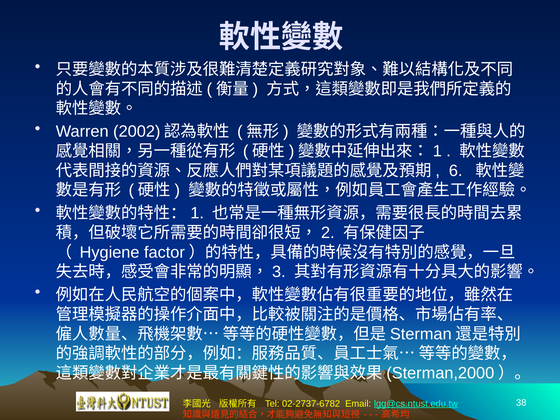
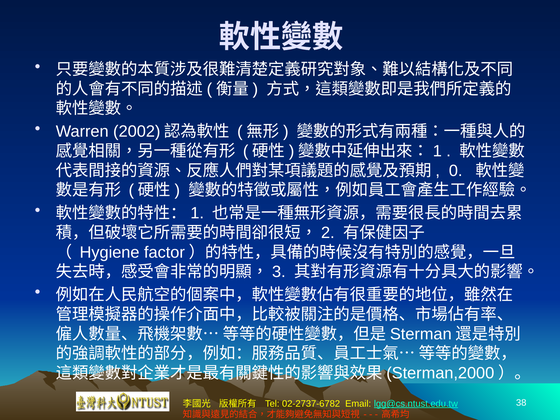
6: 6 -> 0
